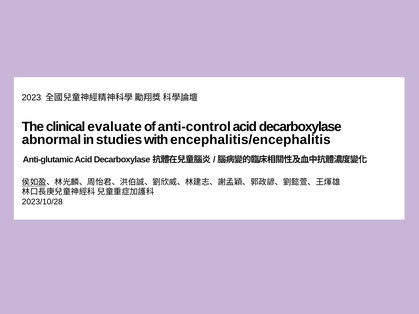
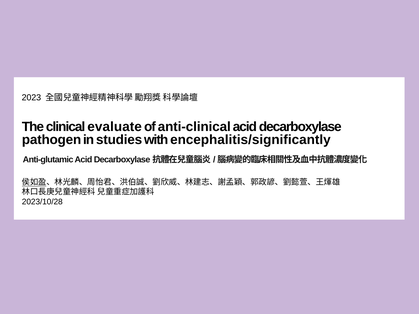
anti-control: anti-control -> anti-clinical
abnormal: abnormal -> pathogen
encephalitis/encephalitis: encephalitis/encephalitis -> encephalitis/significantly
